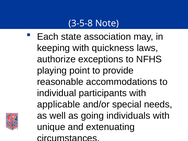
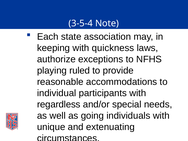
3-5-8: 3-5-8 -> 3-5-4
point: point -> ruled
applicable: applicable -> regardless
